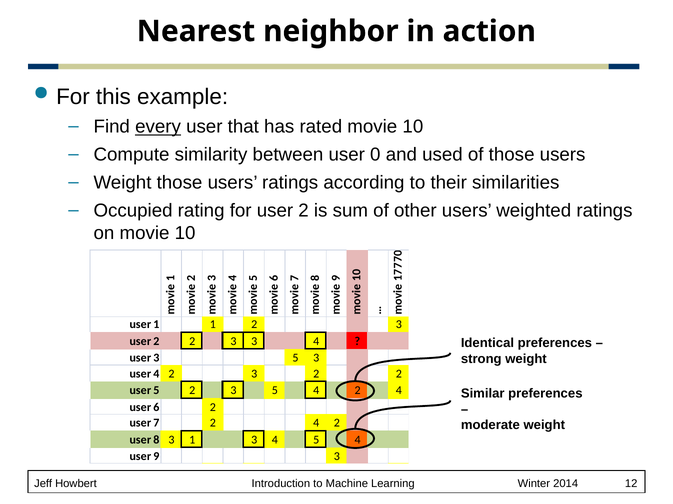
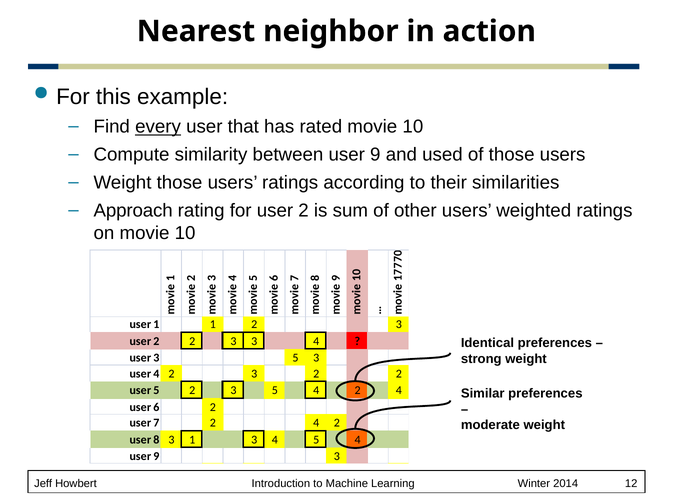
between user 0: 0 -> 9
Occupied: Occupied -> Approach
